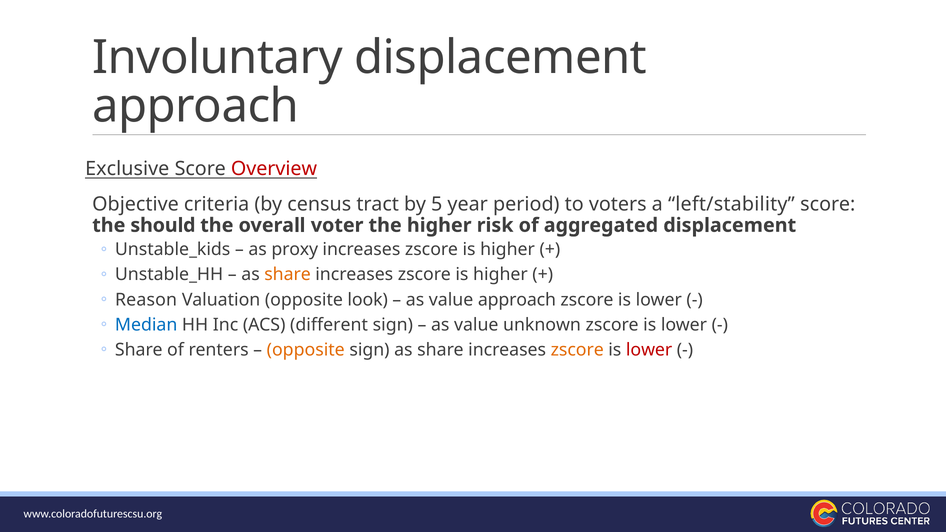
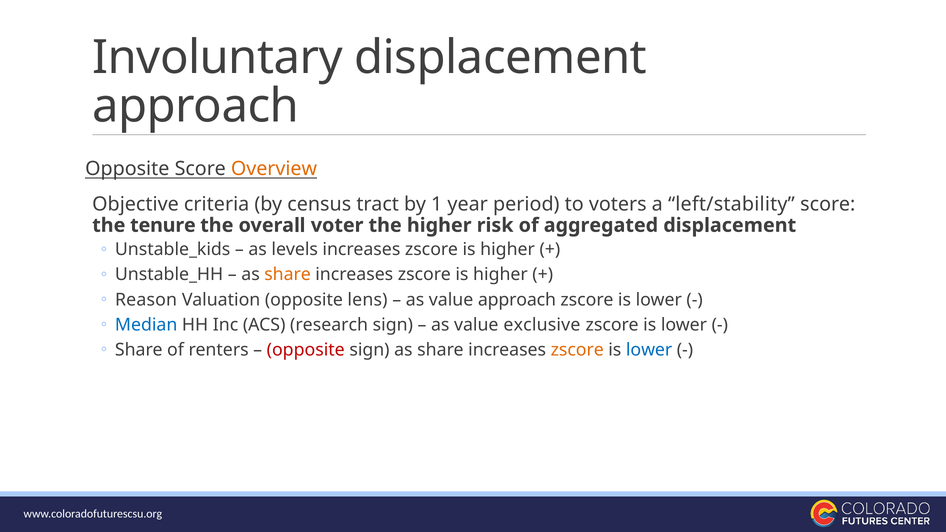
Exclusive at (127, 169): Exclusive -> Opposite
Overview colour: red -> orange
5: 5 -> 1
should: should -> tenure
proxy: proxy -> levels
look: look -> lens
different: different -> research
unknown: unknown -> exclusive
opposite at (306, 350) colour: orange -> red
lower at (649, 350) colour: red -> blue
